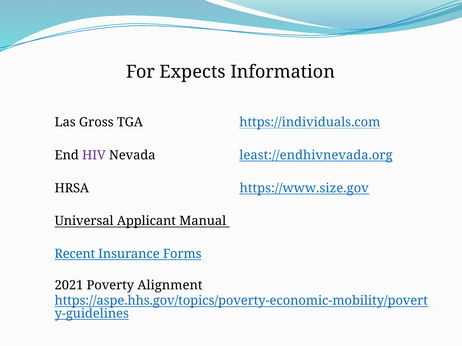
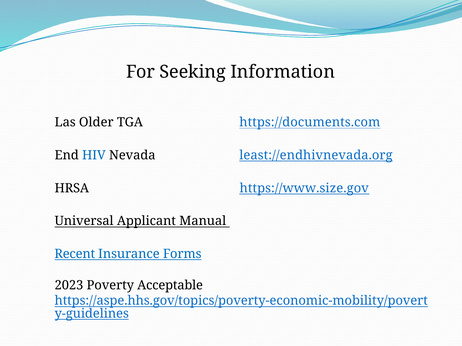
Expects: Expects -> Seeking
Gross: Gross -> Older
https://individuals.com: https://individuals.com -> https://documents.com
HIV colour: purple -> blue
2021: 2021 -> 2023
Alignment: Alignment -> Acceptable
